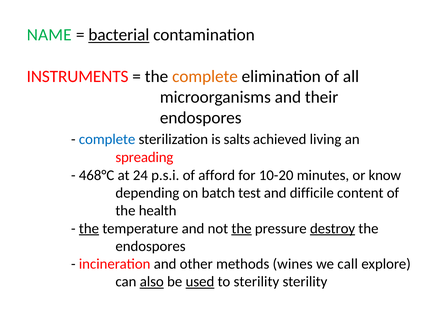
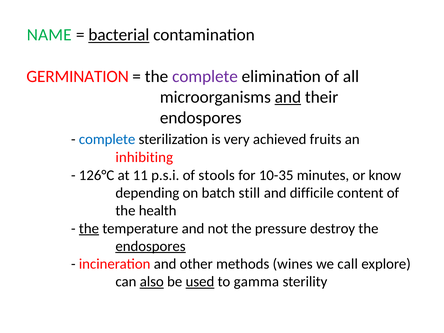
INSTRUMENTS: INSTRUMENTS -> GERMINATION
complete at (205, 76) colour: orange -> purple
and at (288, 97) underline: none -> present
salts: salts -> very
living: living -> fruits
spreading: spreading -> inhibiting
468°C: 468°C -> 126°C
24: 24 -> 11
afford: afford -> stools
10-20: 10-20 -> 10-35
test: test -> still
the at (242, 228) underline: present -> none
destroy underline: present -> none
endospores at (151, 246) underline: none -> present
to sterility: sterility -> gamma
